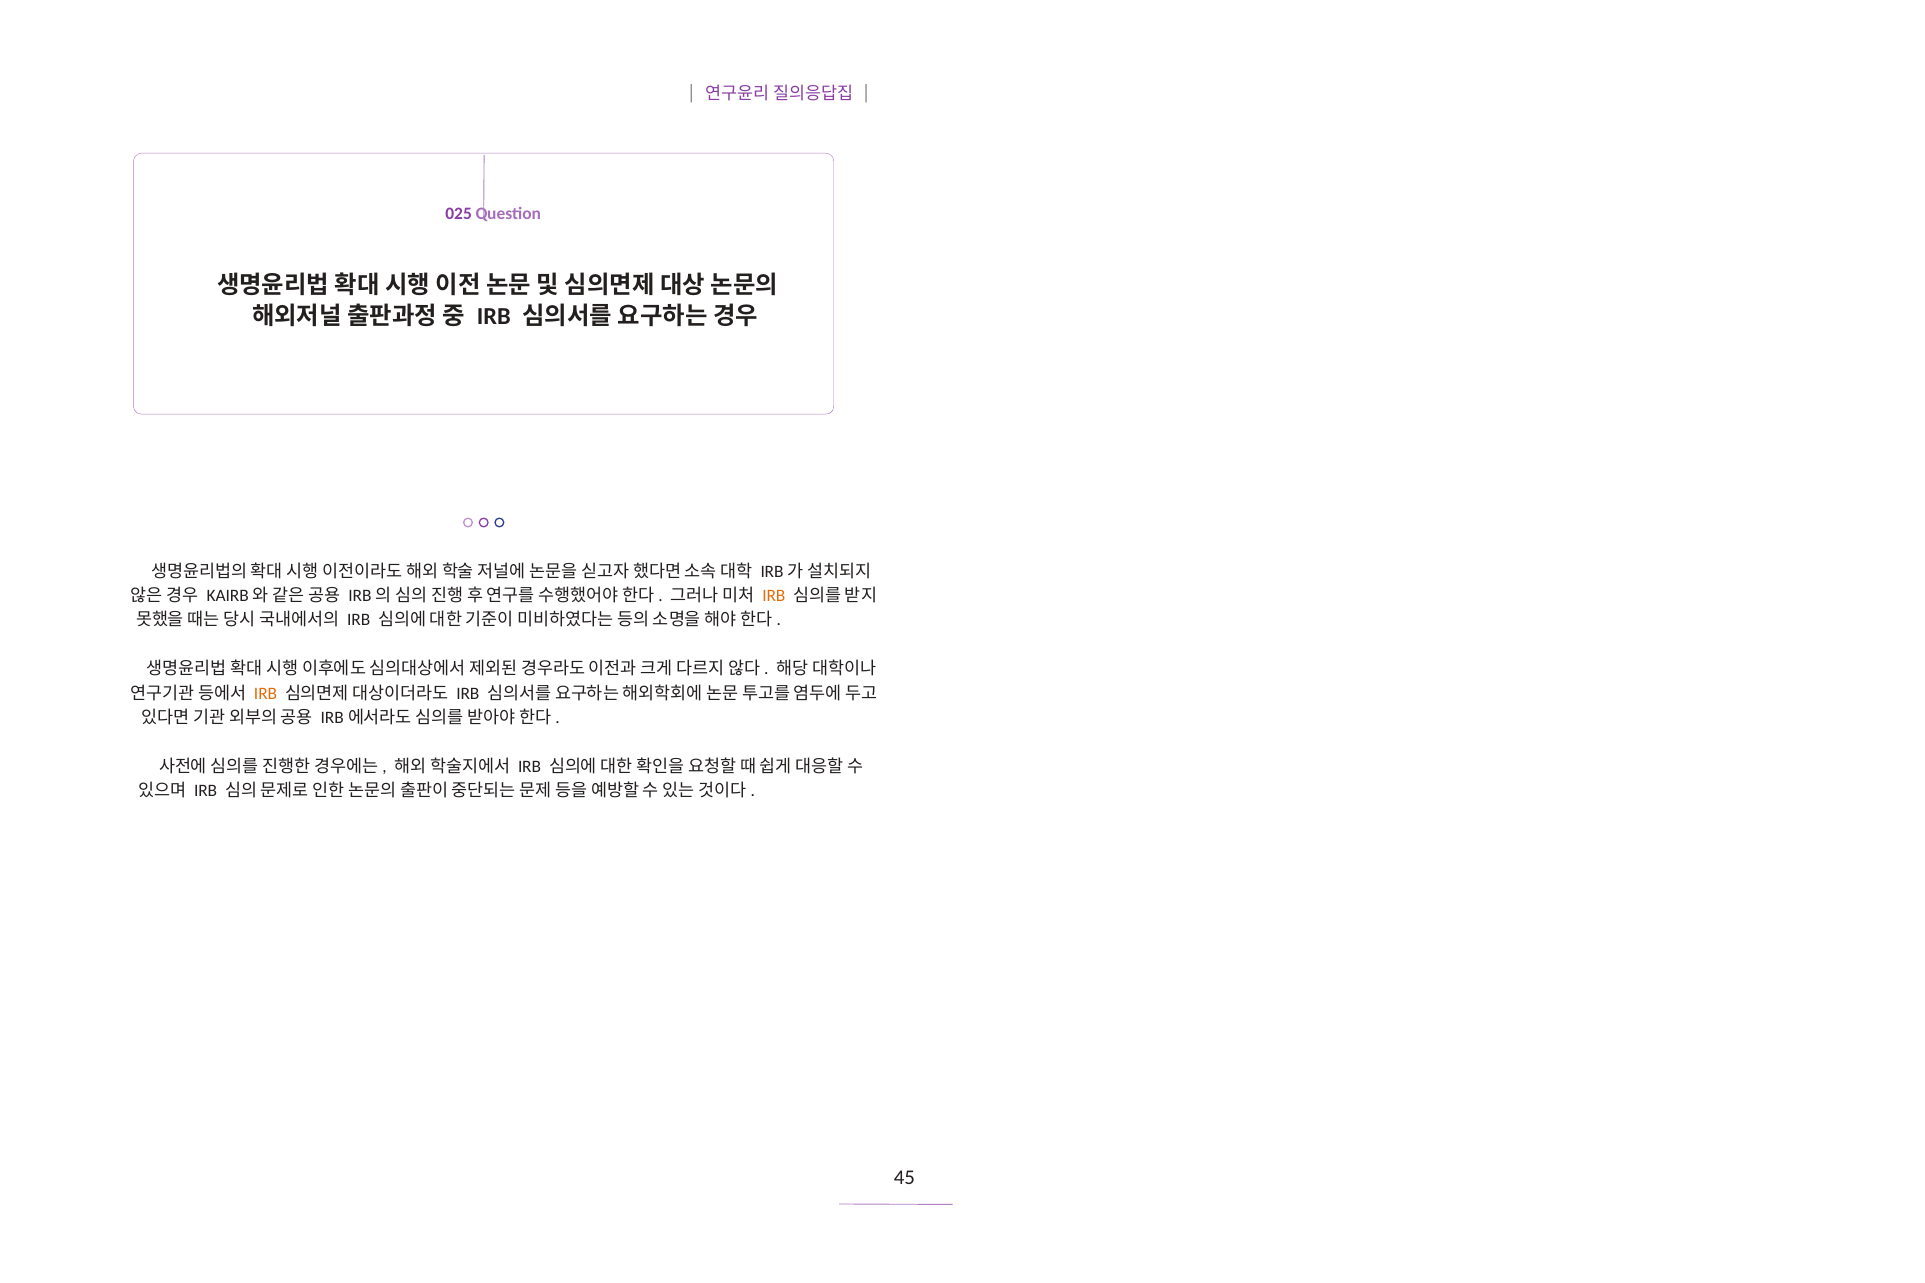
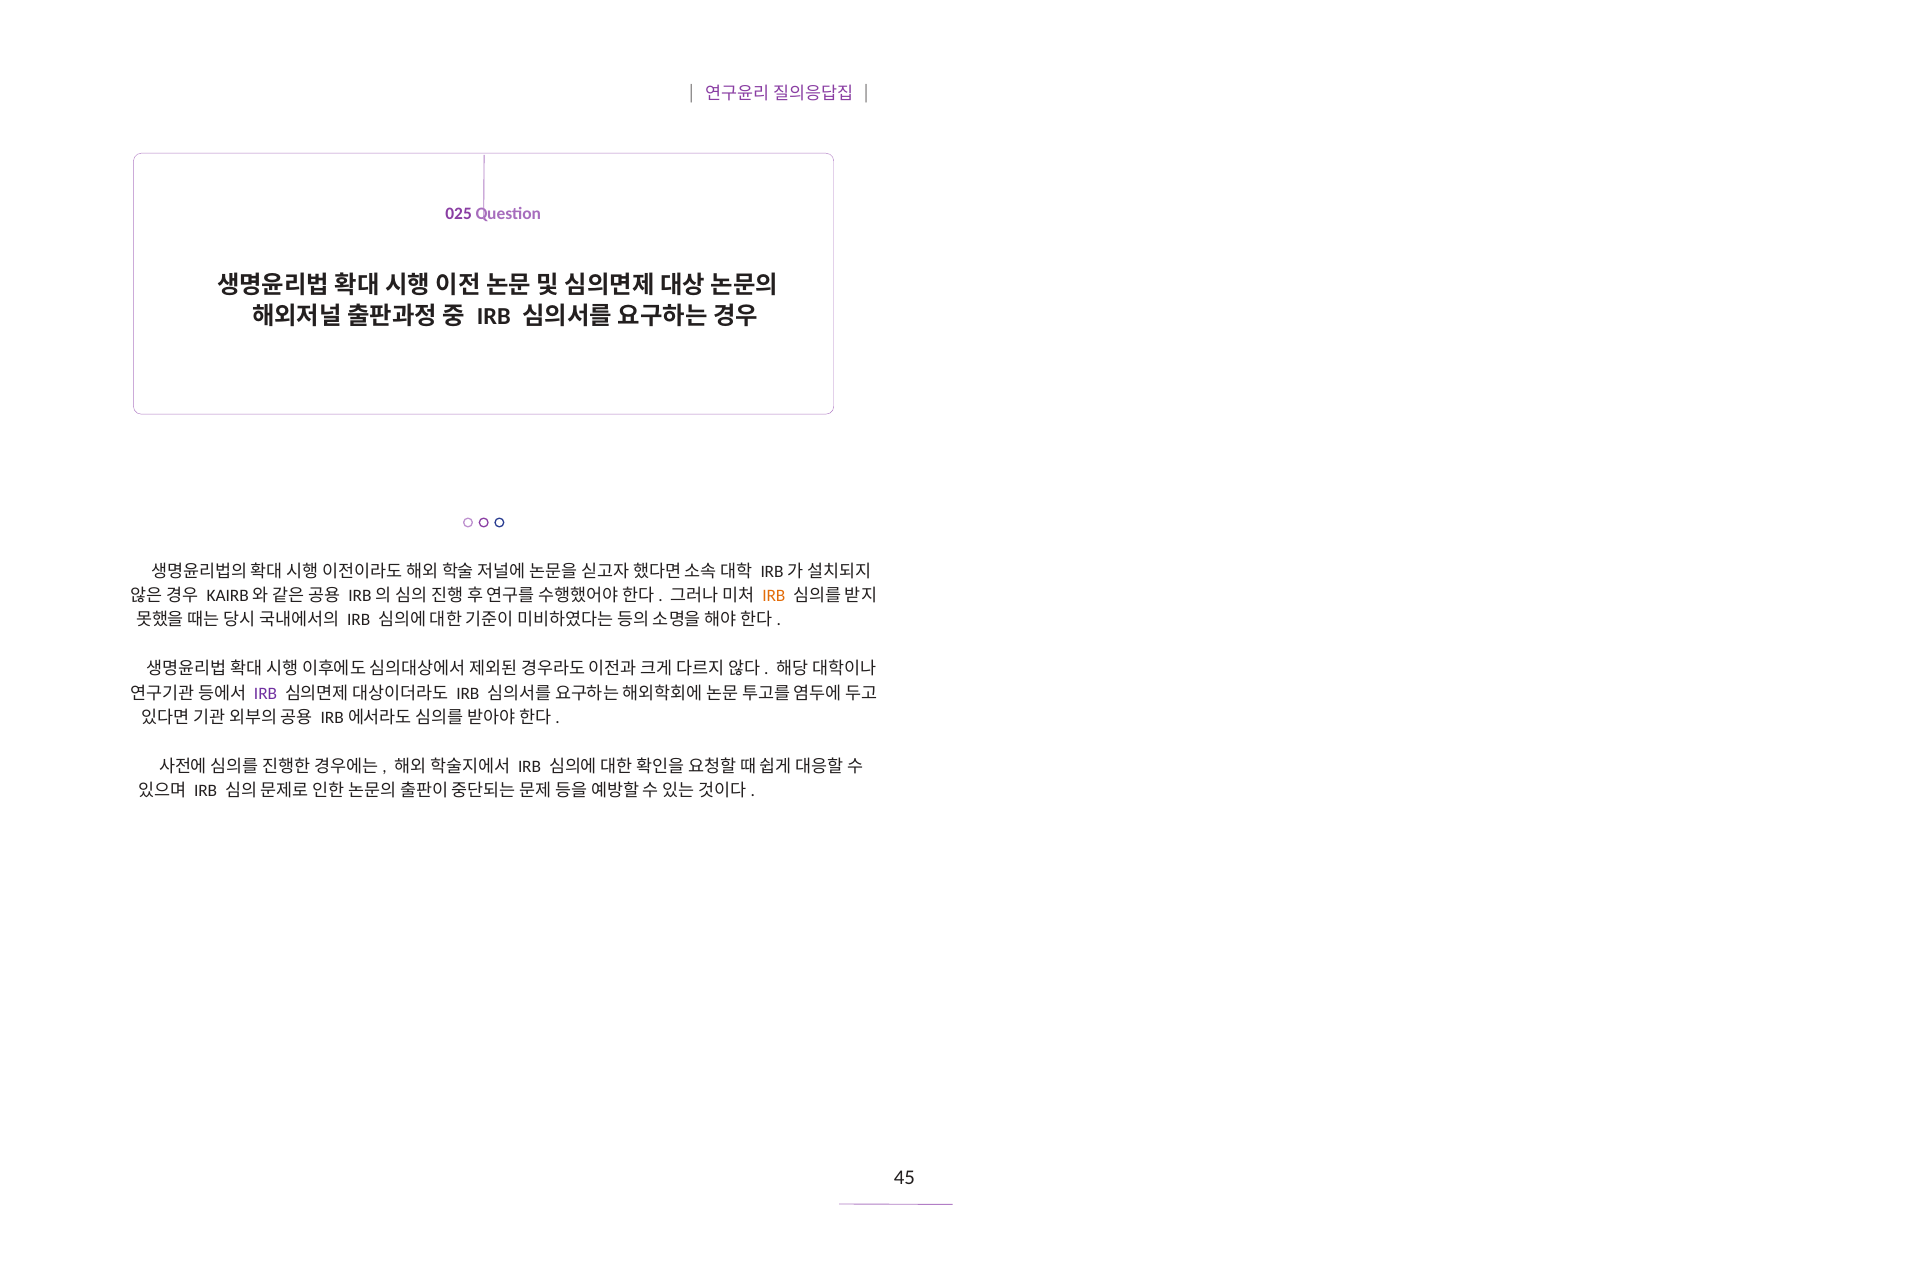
IRB at (266, 694) colour: orange -> purple
